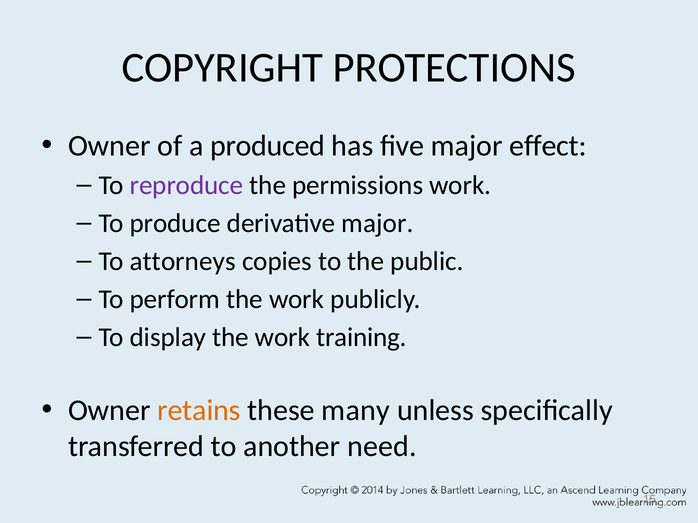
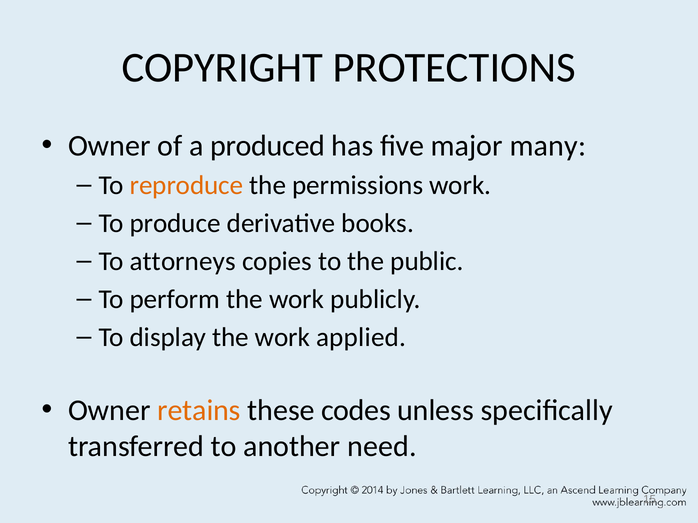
effect: effect -> many
reproduce colour: purple -> orange
derivative major: major -> books
training: training -> applied
many: many -> codes
